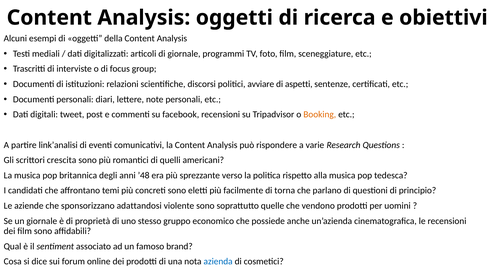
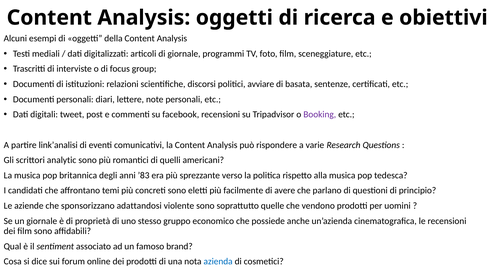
aspetti: aspetti -> basata
Booking colour: orange -> purple
crescita: crescita -> analytic
’48: ’48 -> ’83
torna: torna -> avere
